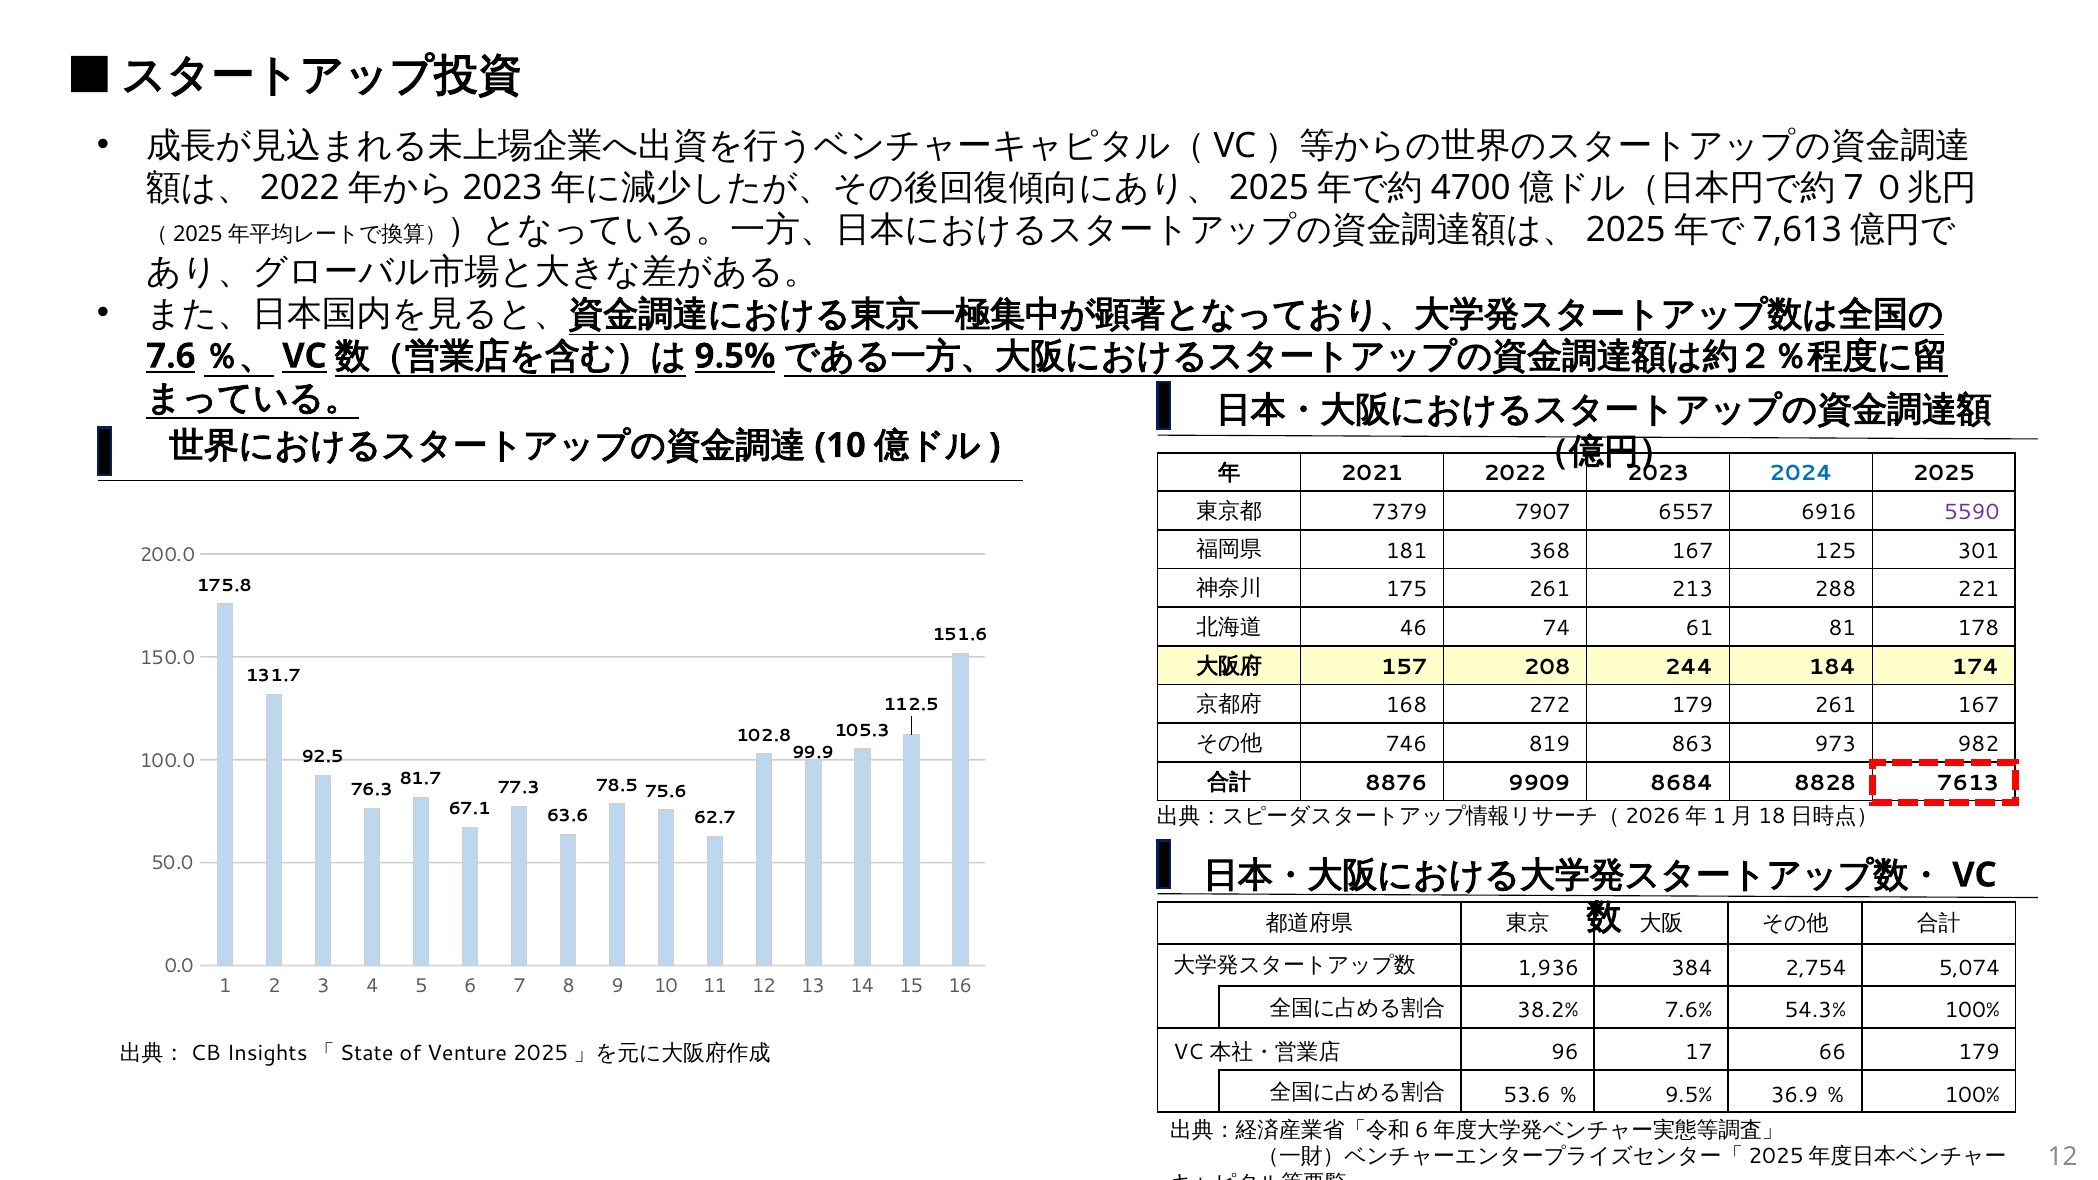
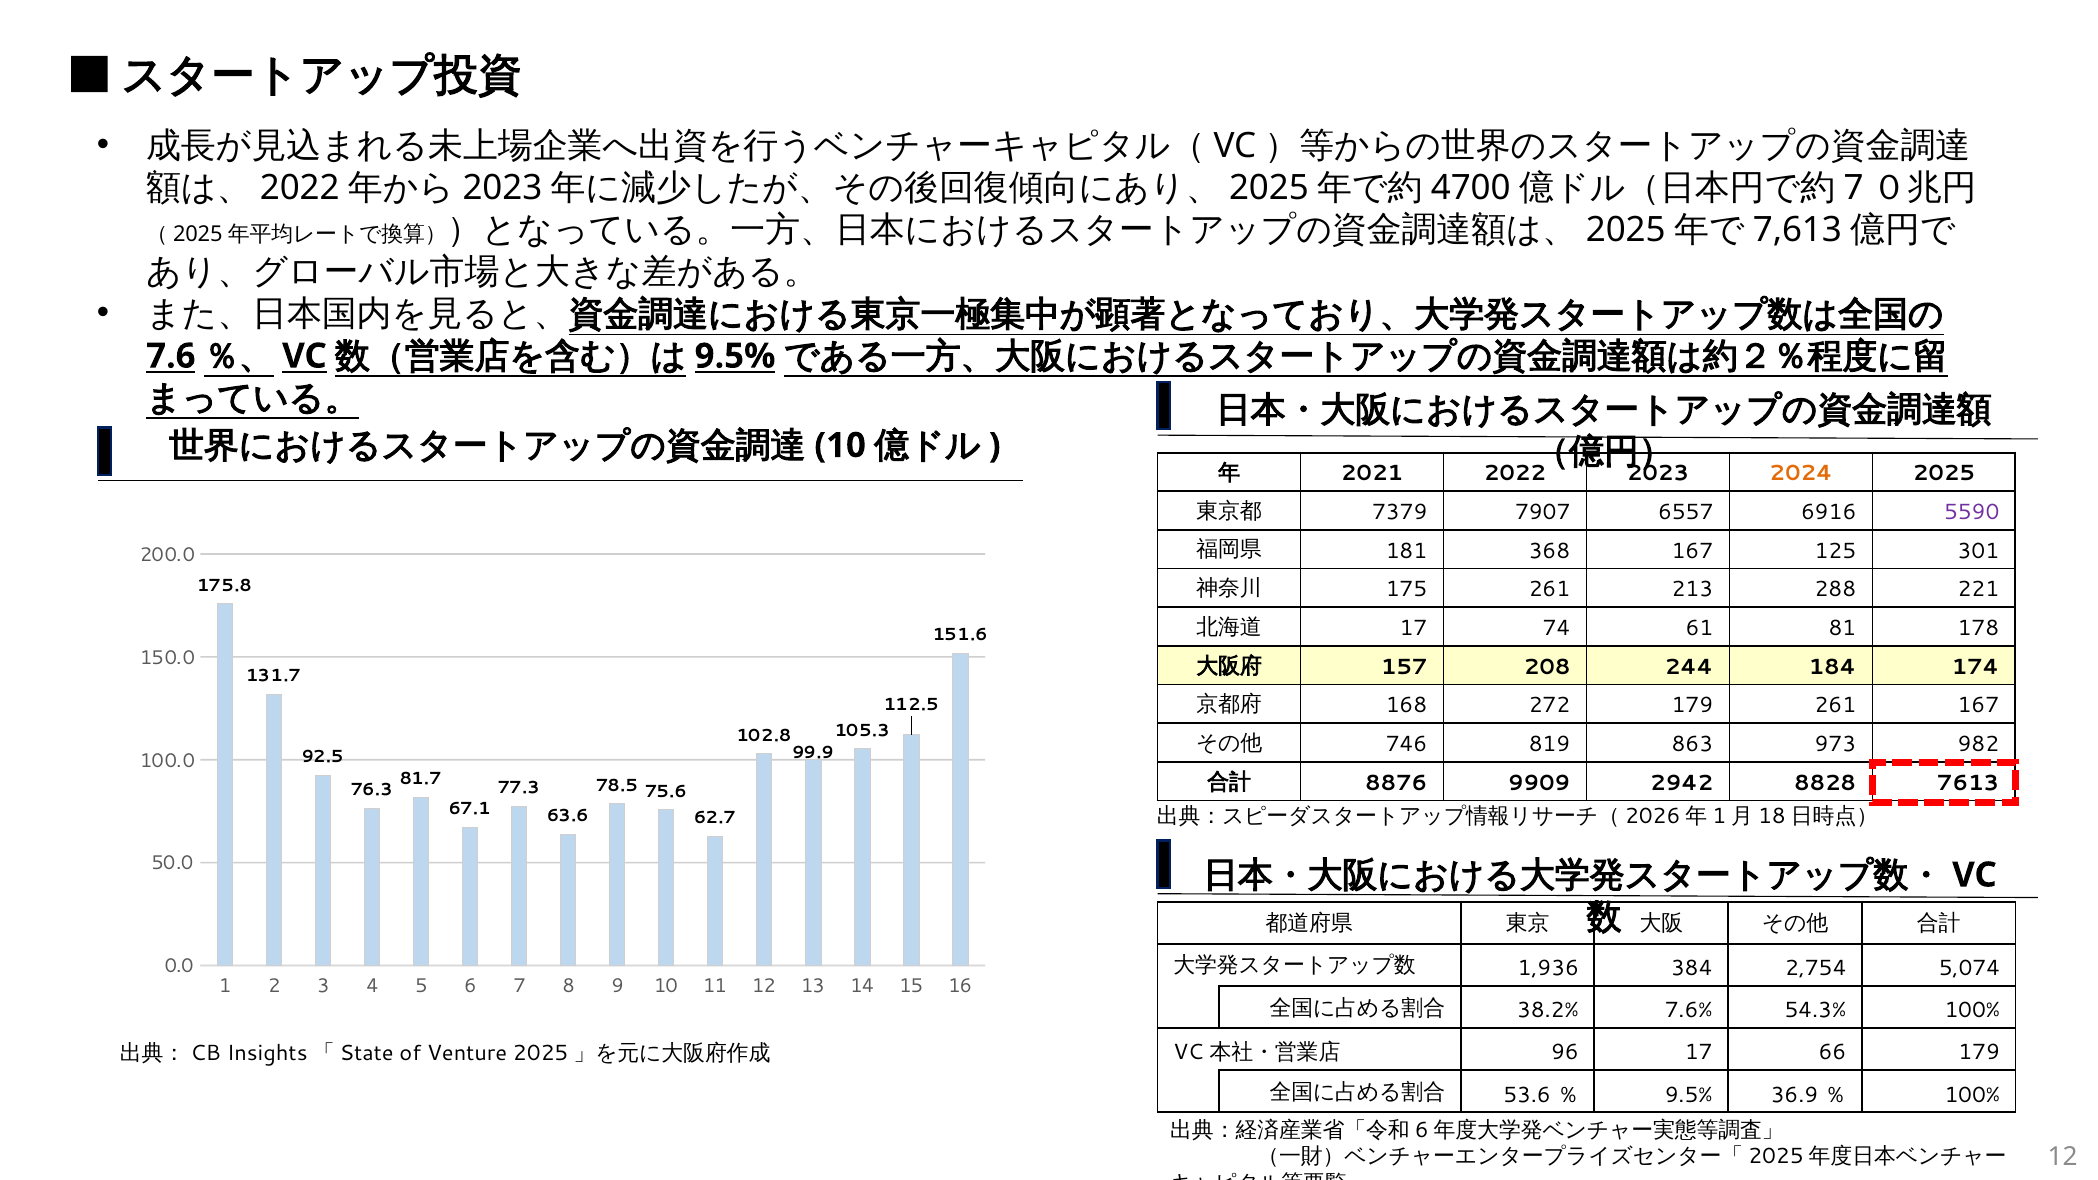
2024 colour: blue -> orange
46 at (1413, 628): 46 -> 17
8684: 8684 -> 2942
